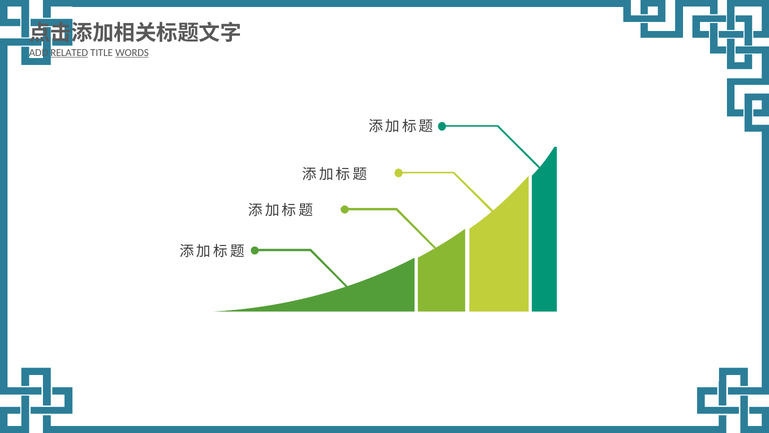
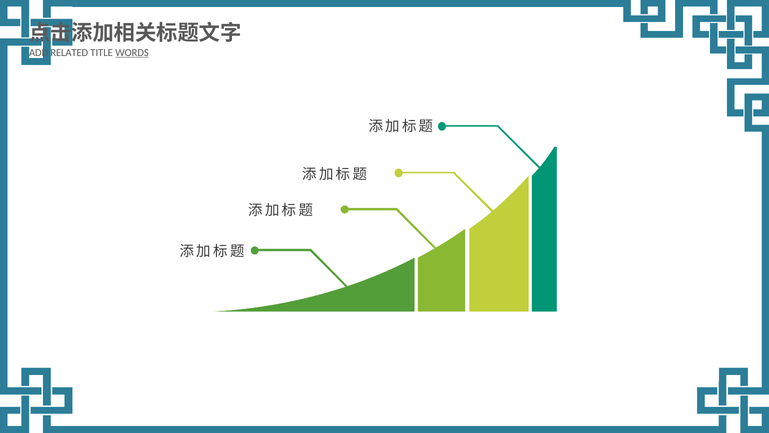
RELATED underline: present -> none
